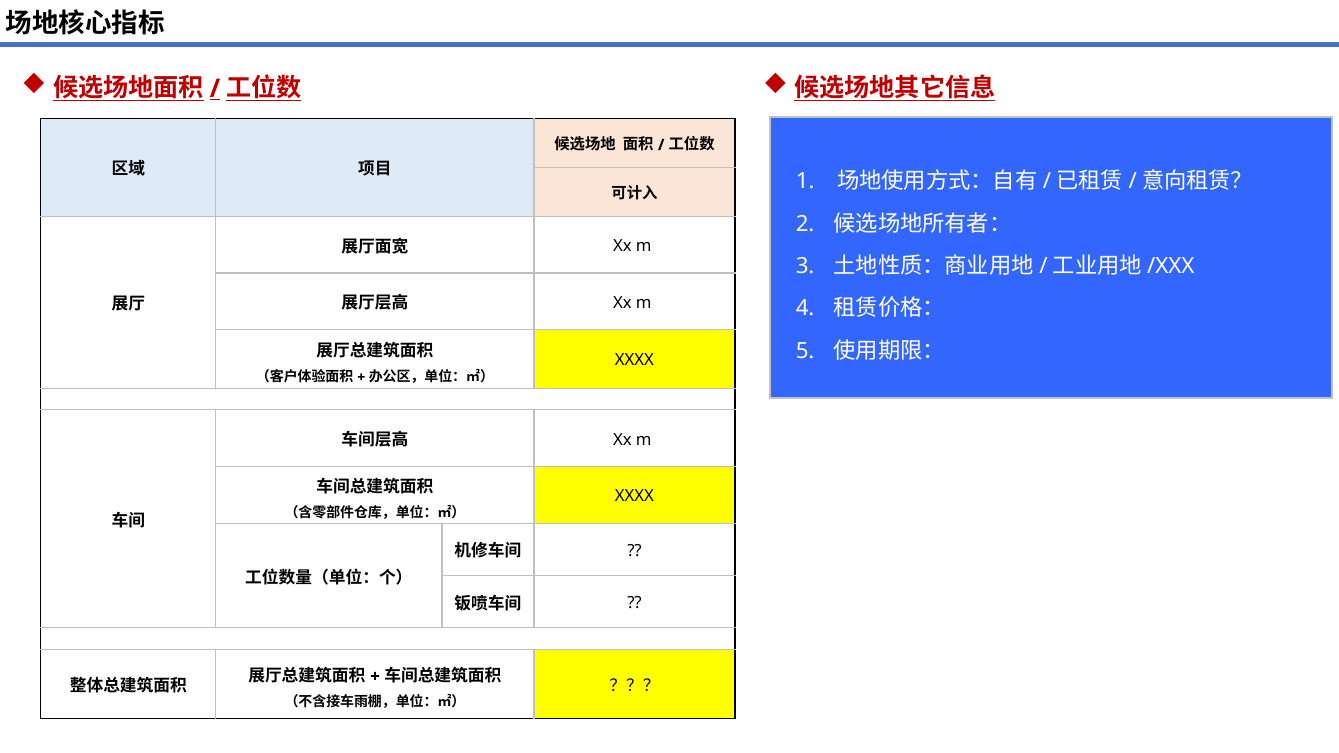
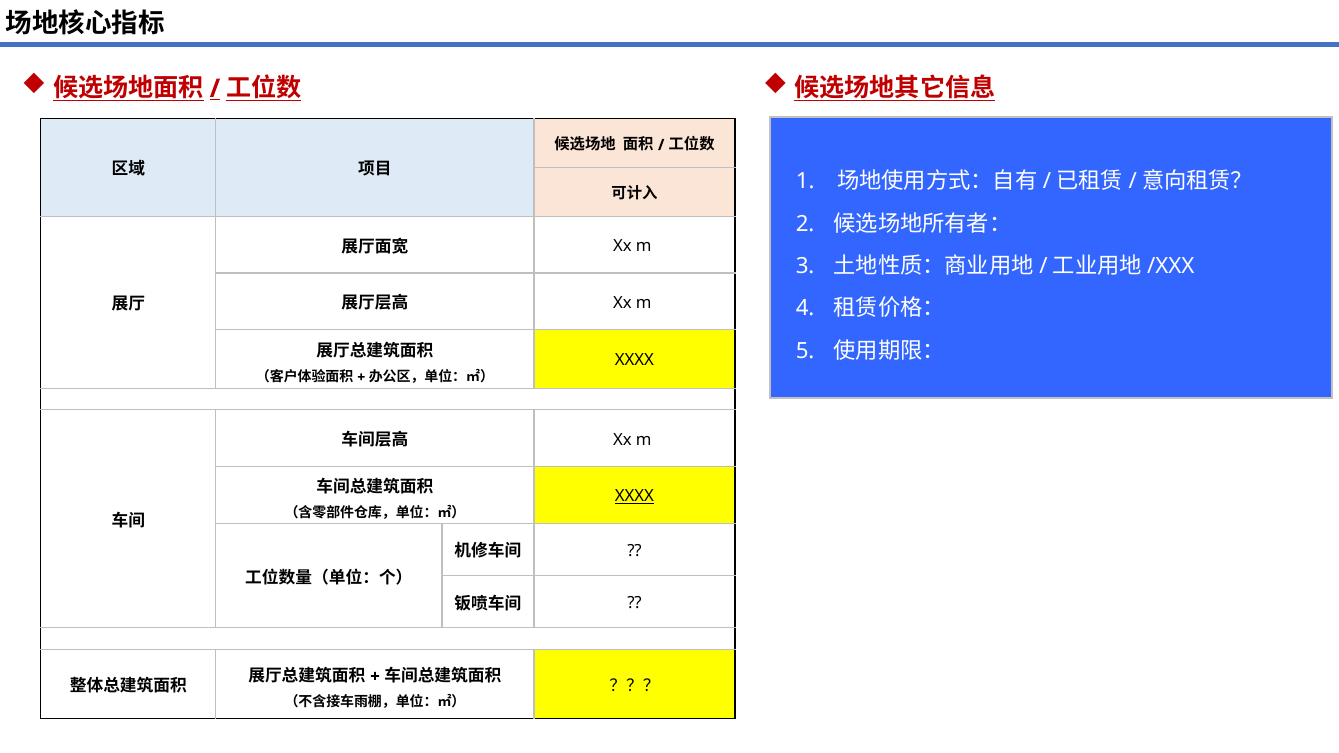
XXXX at (634, 496) underline: none -> present
